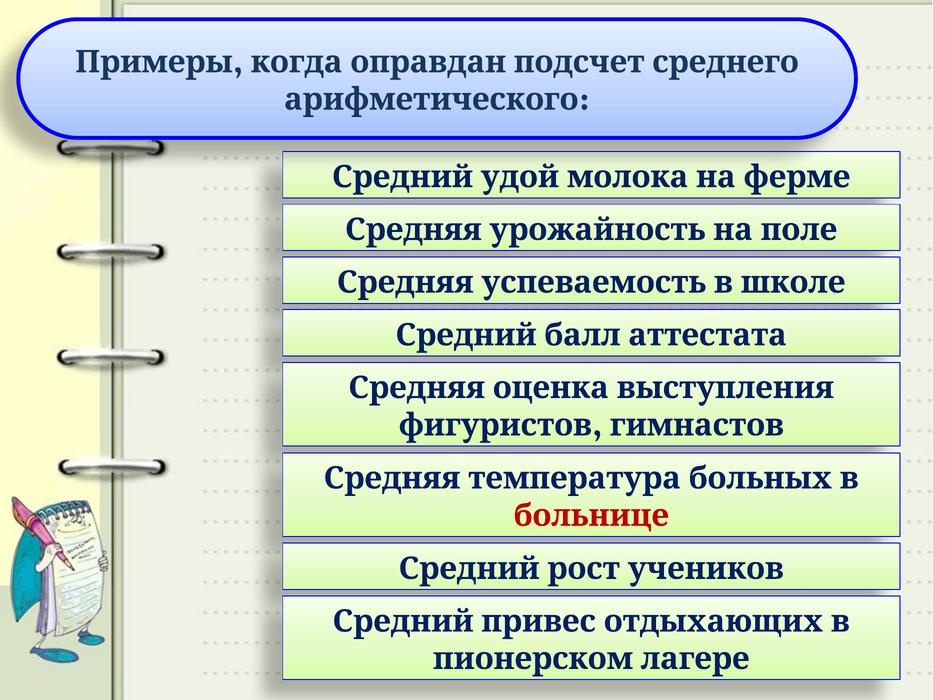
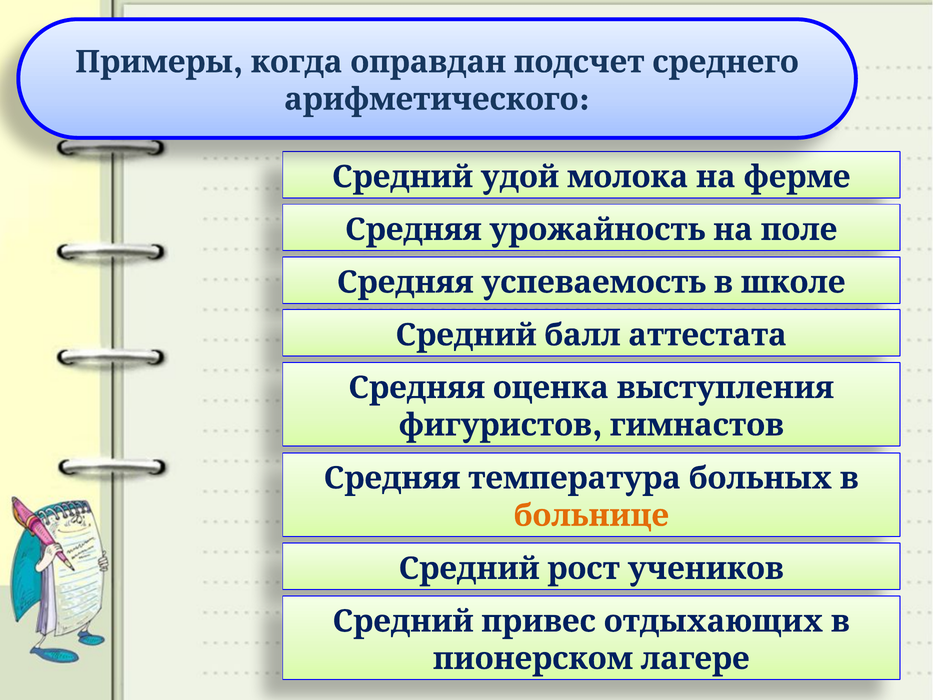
больнице colour: red -> orange
